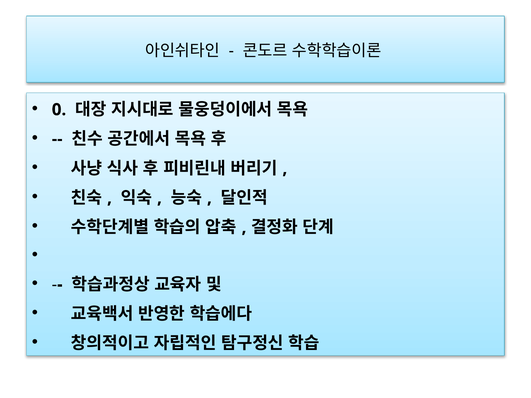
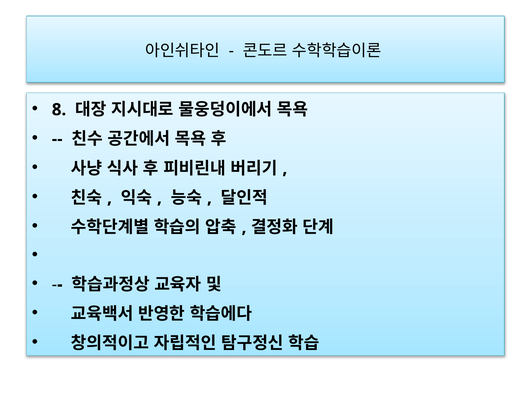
0: 0 -> 8
